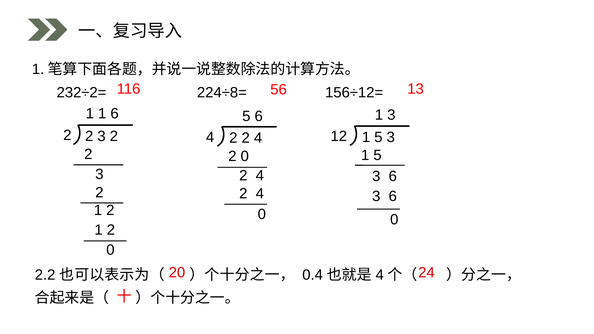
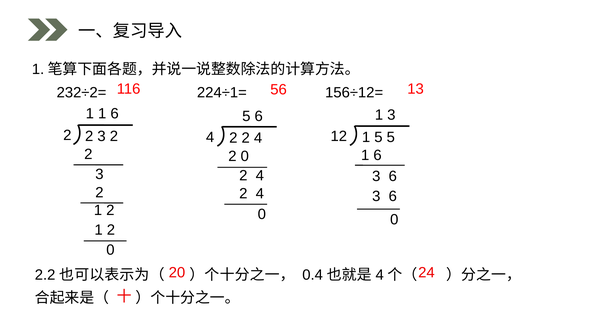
224÷8=: 224÷8= -> 224÷1=
3 at (391, 137): 3 -> 5
5 at (378, 155): 5 -> 6
